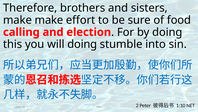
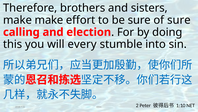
of food: food -> sure
will doing: doing -> every
